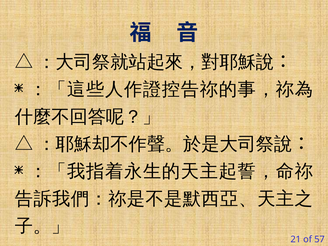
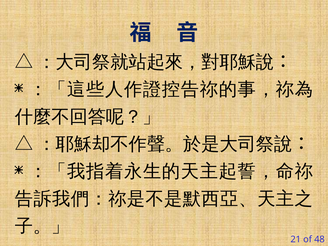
57: 57 -> 48
